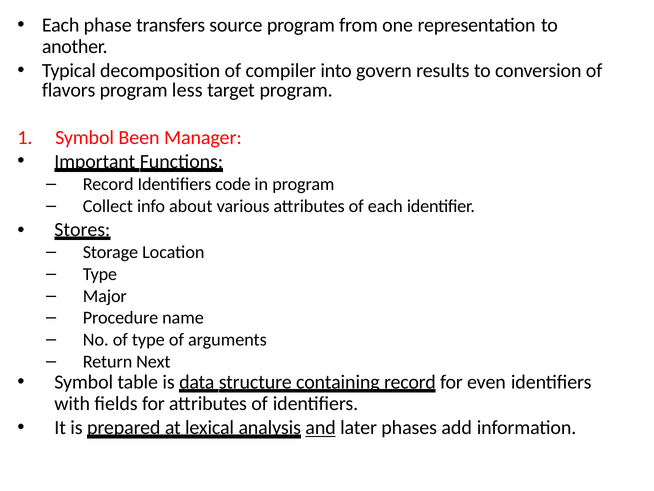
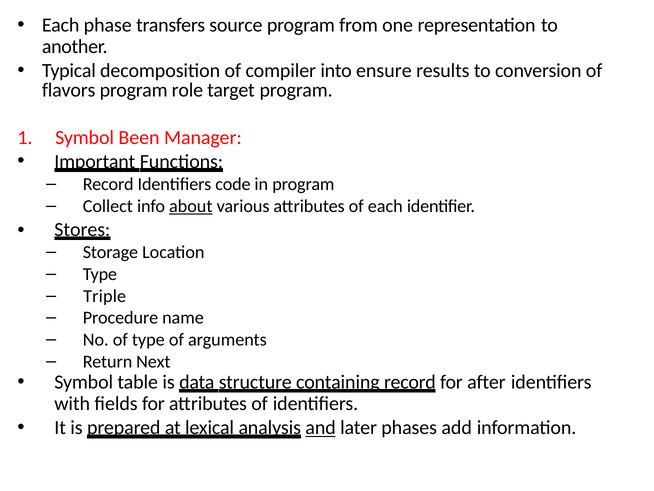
govern: govern -> ensure
less: less -> role
about underline: none -> present
Major: Major -> Triple
even: even -> after
